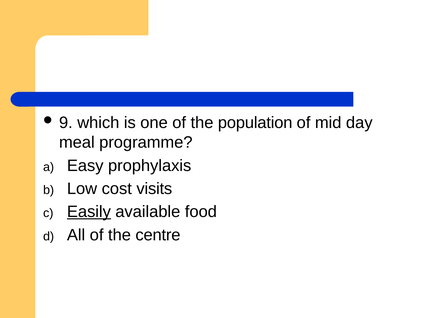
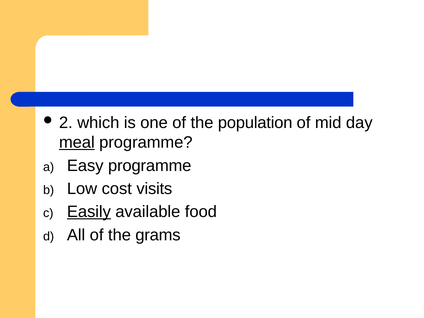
9: 9 -> 2
meal underline: none -> present
Easy prophylaxis: prophylaxis -> programme
centre: centre -> grams
